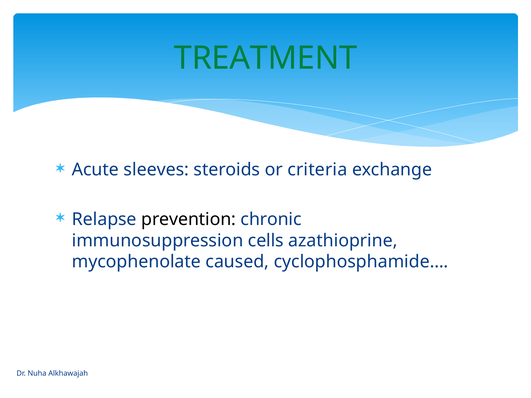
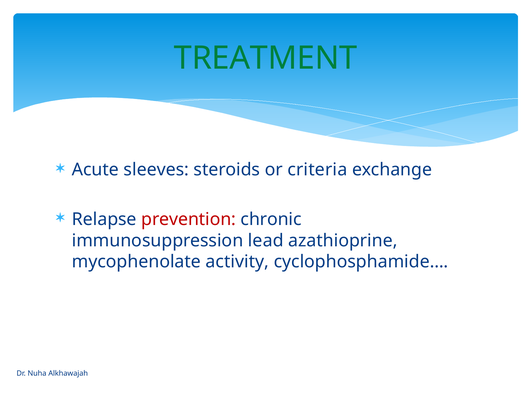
prevention colour: black -> red
cells: cells -> lead
caused: caused -> activity
